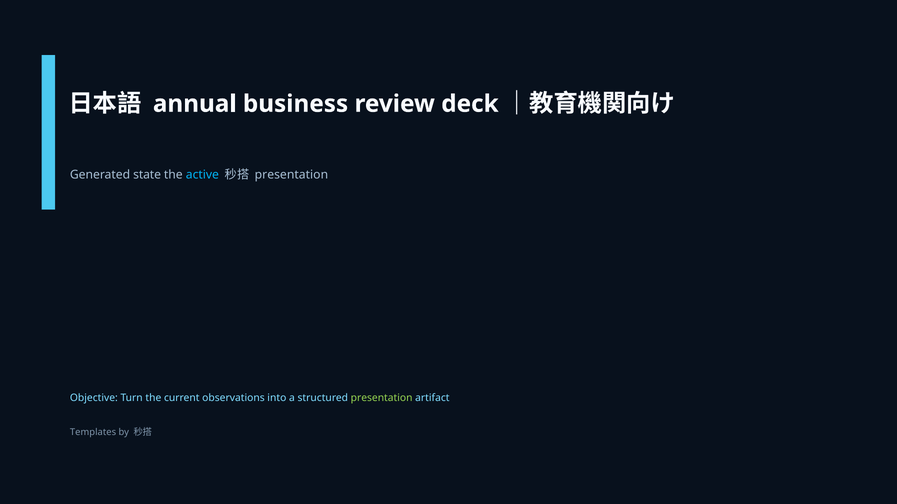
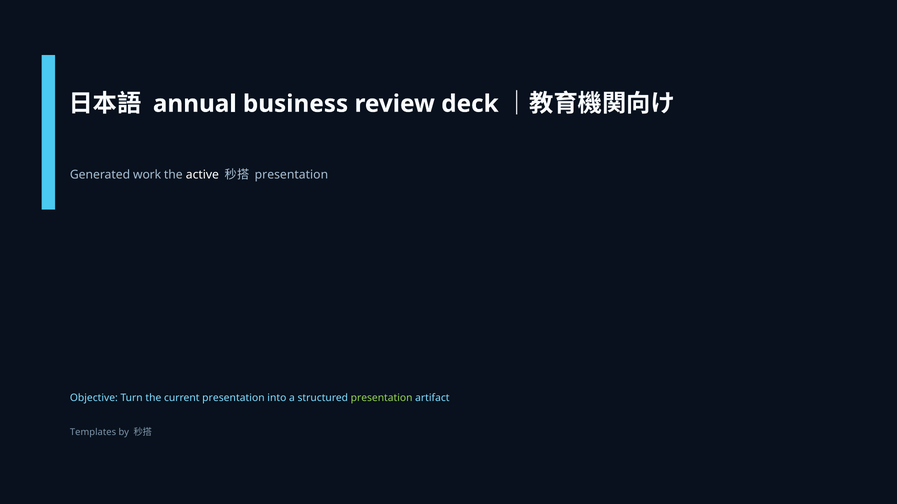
state: state -> work
active colour: light blue -> white
current observations: observations -> presentation
